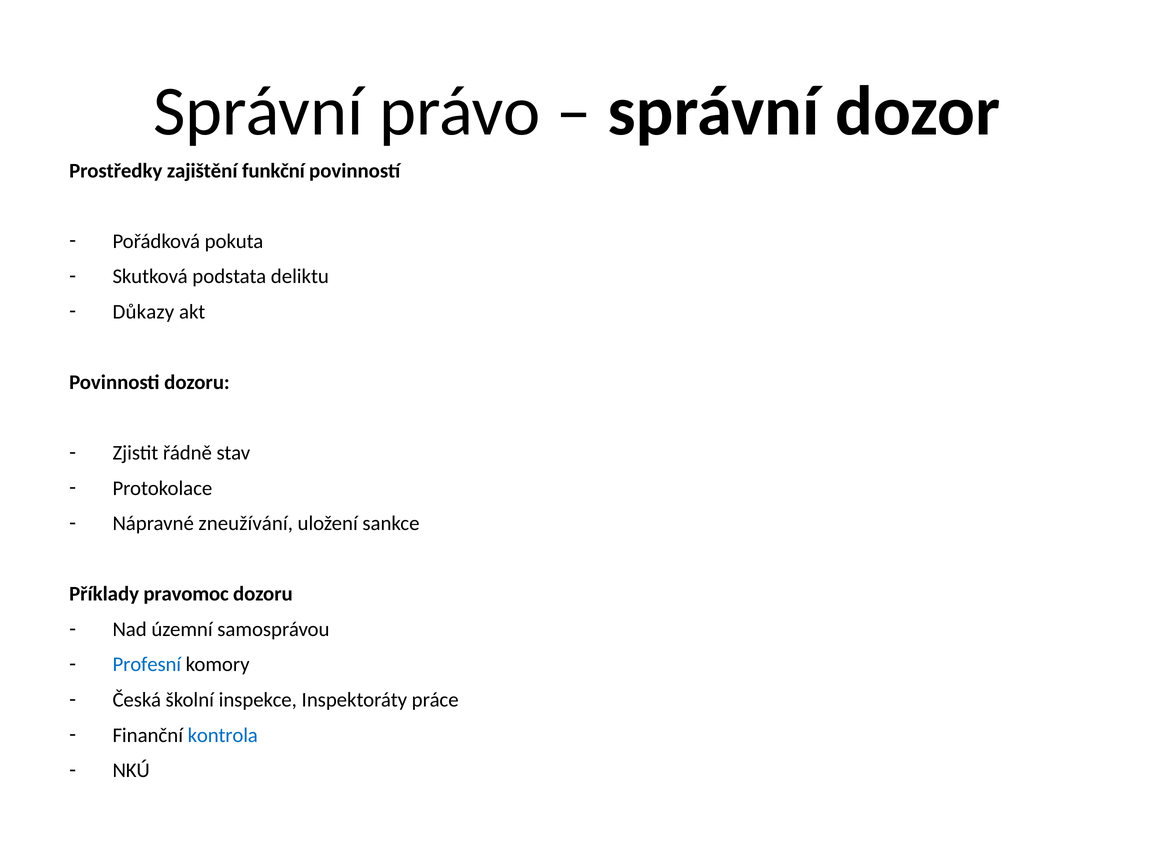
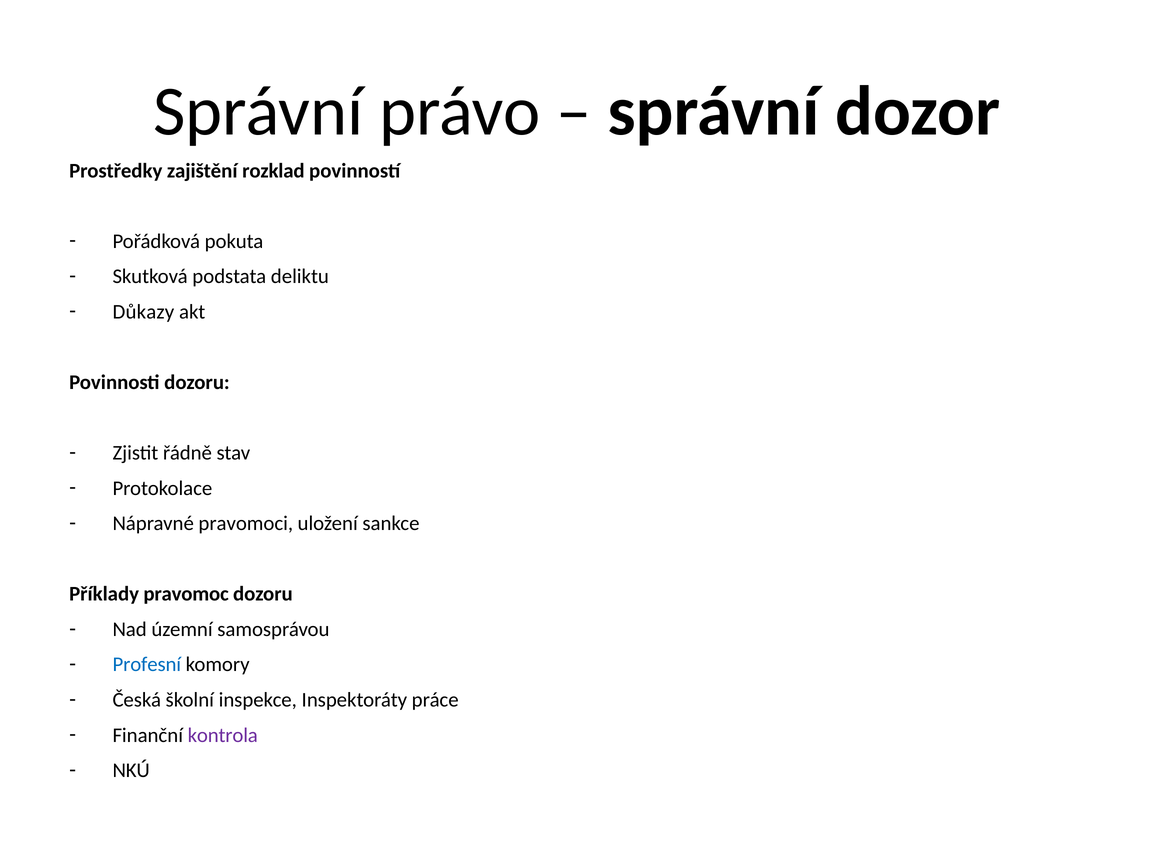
funkční: funkční -> rozklad
zneužívání: zneužívání -> pravomoci
kontrola colour: blue -> purple
